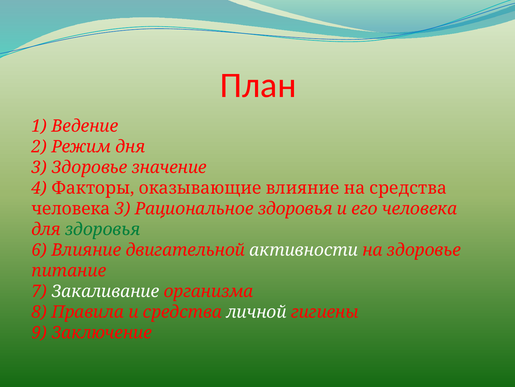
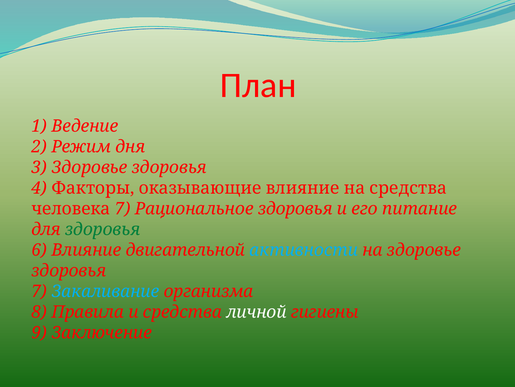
3 Здоровье значение: значение -> здоровья
человека 3: 3 -> 7
его человека: человека -> питание
активности colour: white -> light blue
питание at (69, 270): питание -> здоровья
Закаливание colour: white -> light blue
